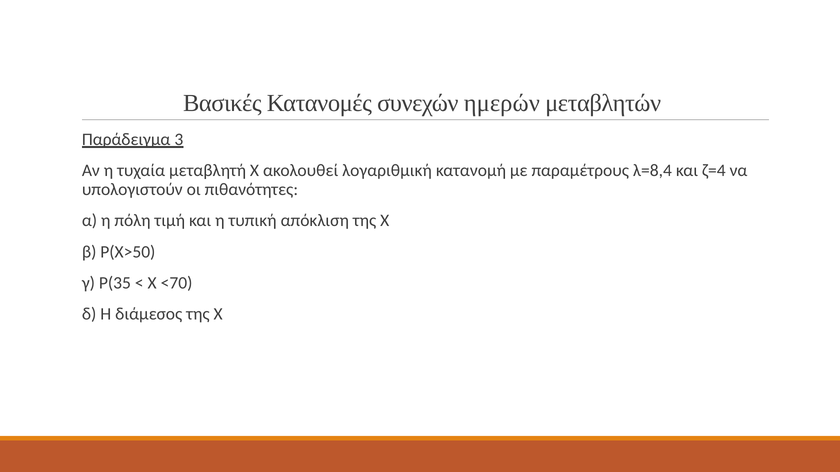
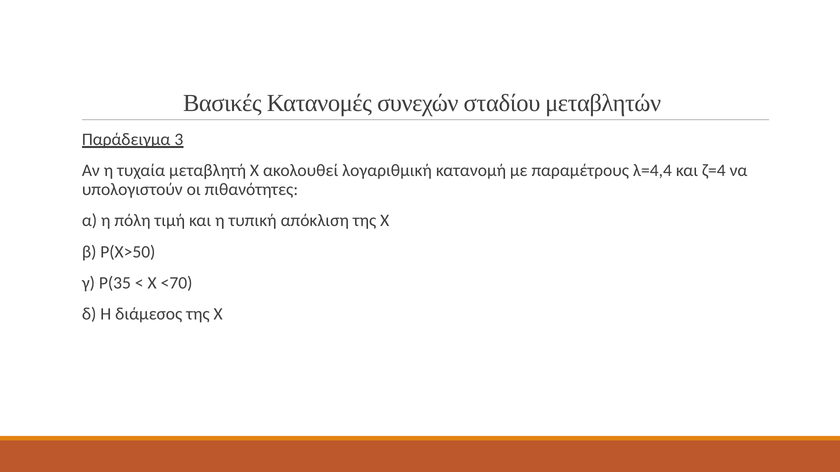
ημερών: ημερών -> σταδίου
λ=8,4: λ=8,4 -> λ=4,4
